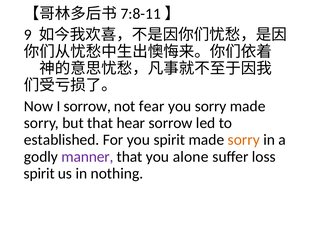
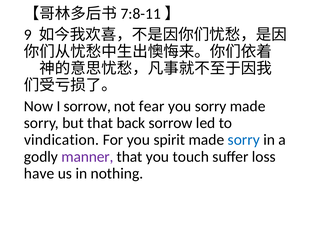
hear: hear -> back
established: established -> vindication
sorry at (244, 140) colour: orange -> blue
alone: alone -> touch
spirit at (39, 173): spirit -> have
